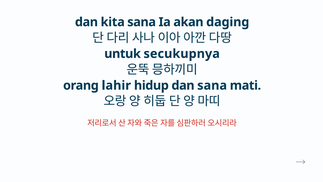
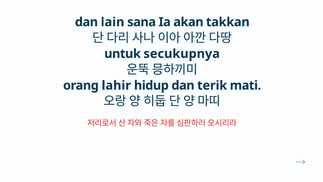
kita: kita -> lain
daging: daging -> takkan
dan sana: sana -> terik
